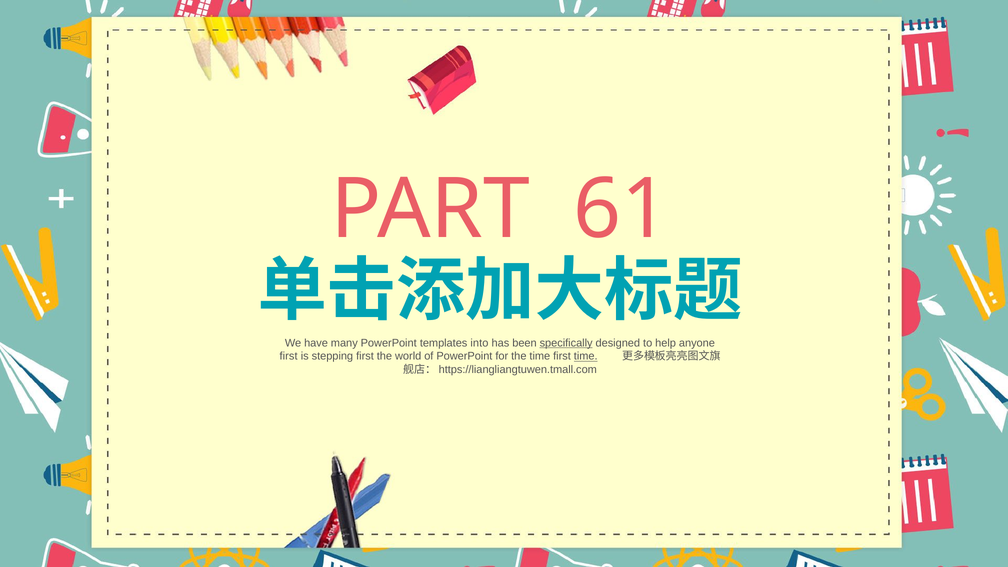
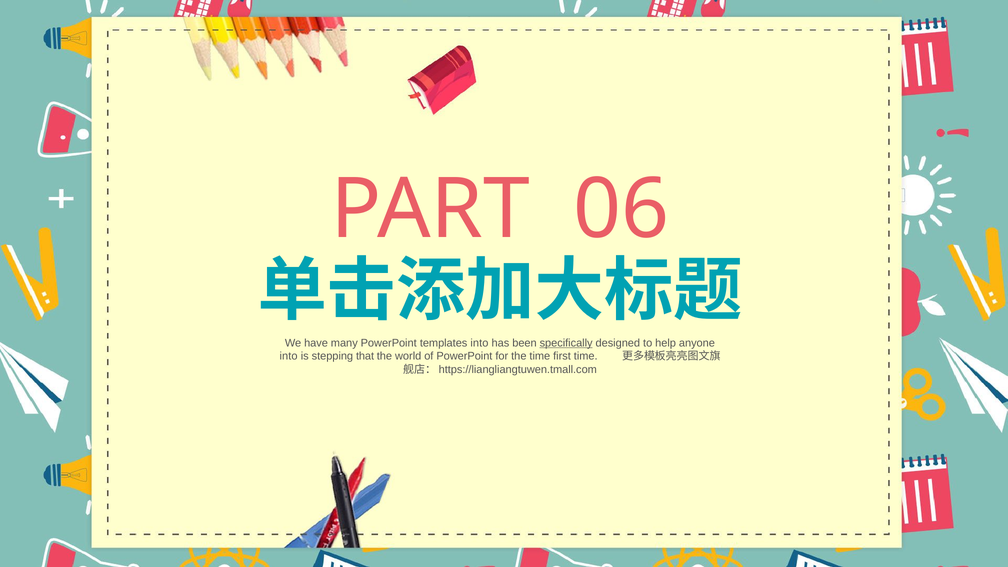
61: 61 -> 06
first at (289, 356): first -> into
stepping first: first -> that
time at (586, 356) underline: present -> none
